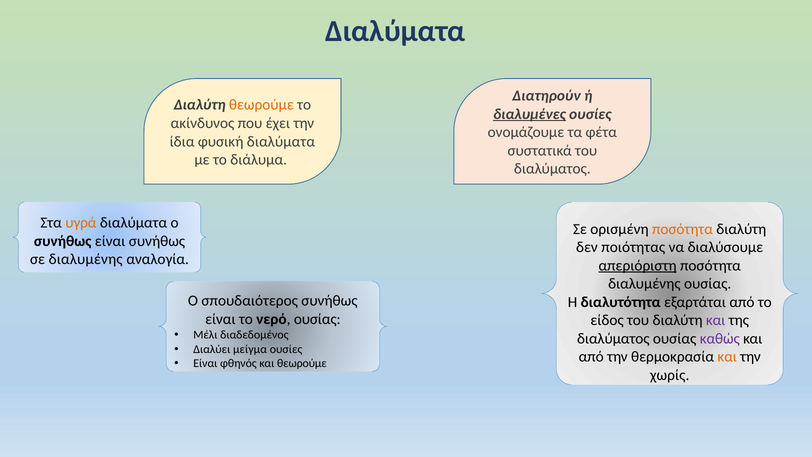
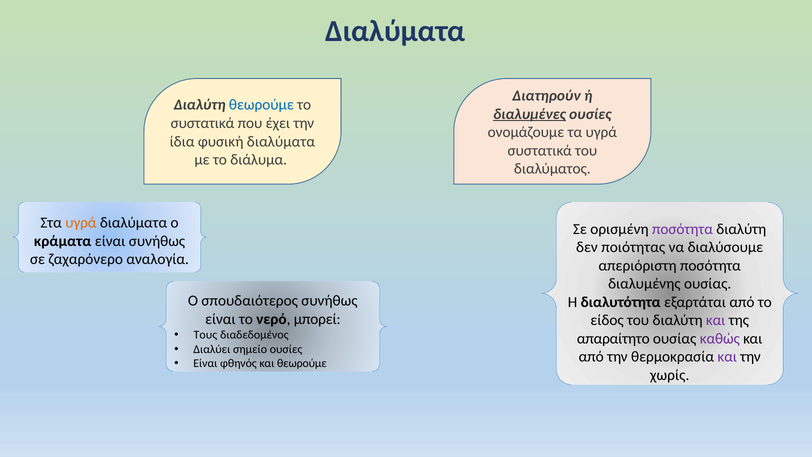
θεωρούμε at (261, 105) colour: orange -> blue
ακίνδυνος at (202, 123): ακίνδυνος -> συστατικά
τα φέτα: φέτα -> υγρά
ποσότητα at (682, 229) colour: orange -> purple
συνήθως at (63, 241): συνήθως -> κράματα
σε διαλυμένης: διαλυμένης -> ζαχαρόνερο
απεριόριστη underline: present -> none
νερό ουσίας: ουσίας -> μπορεί
Μέλι: Μέλι -> Τους
διαλύματος at (613, 338): διαλύματος -> απαραίτητο
μείγμα: μείγμα -> σημείο
και at (727, 357) colour: orange -> purple
